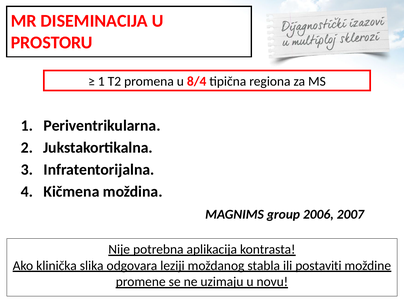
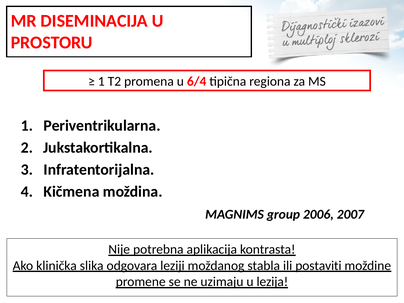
8/4: 8/4 -> 6/4
novu: novu -> lezija
